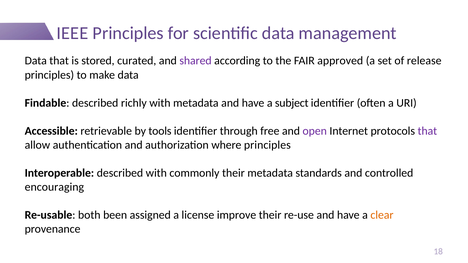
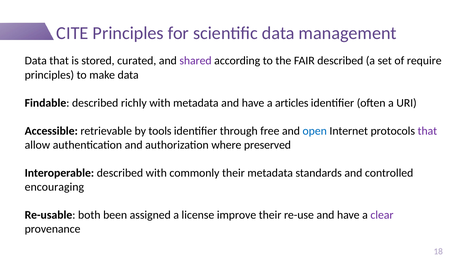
IEEE: IEEE -> CITE
FAIR approved: approved -> described
release: release -> require
subject: subject -> articles
open colour: purple -> blue
where principles: principles -> preserved
clear colour: orange -> purple
